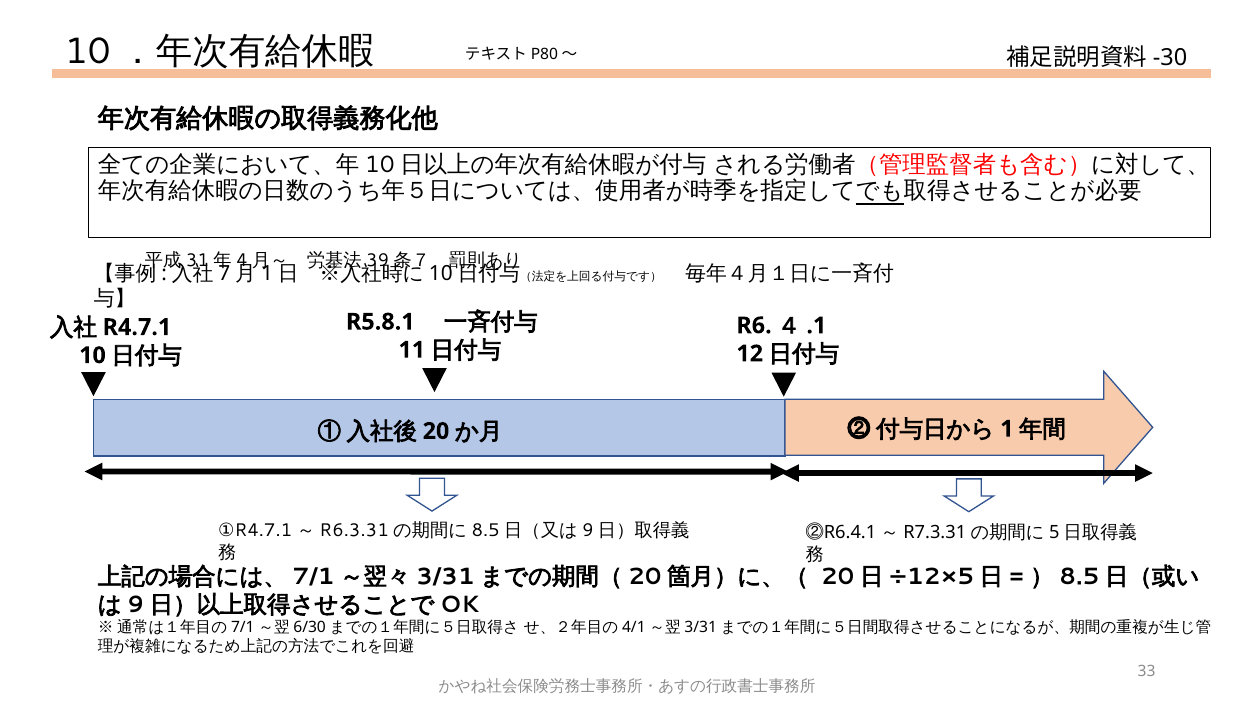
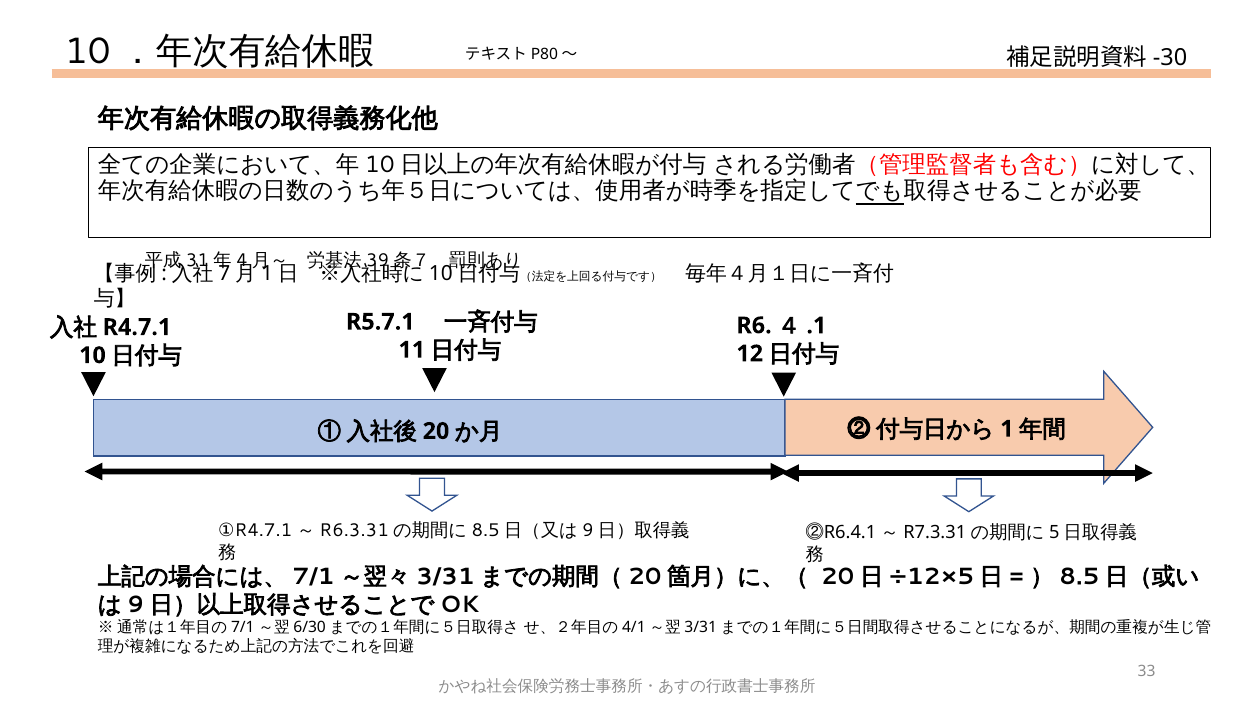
R5.8.1: R5.8.1 -> R5.7.1
